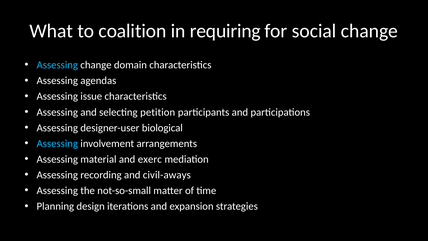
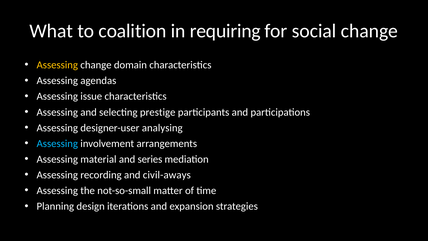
Assessing at (57, 65) colour: light blue -> yellow
petition: petition -> prestige
biological: biological -> analysing
exerc: exerc -> series
